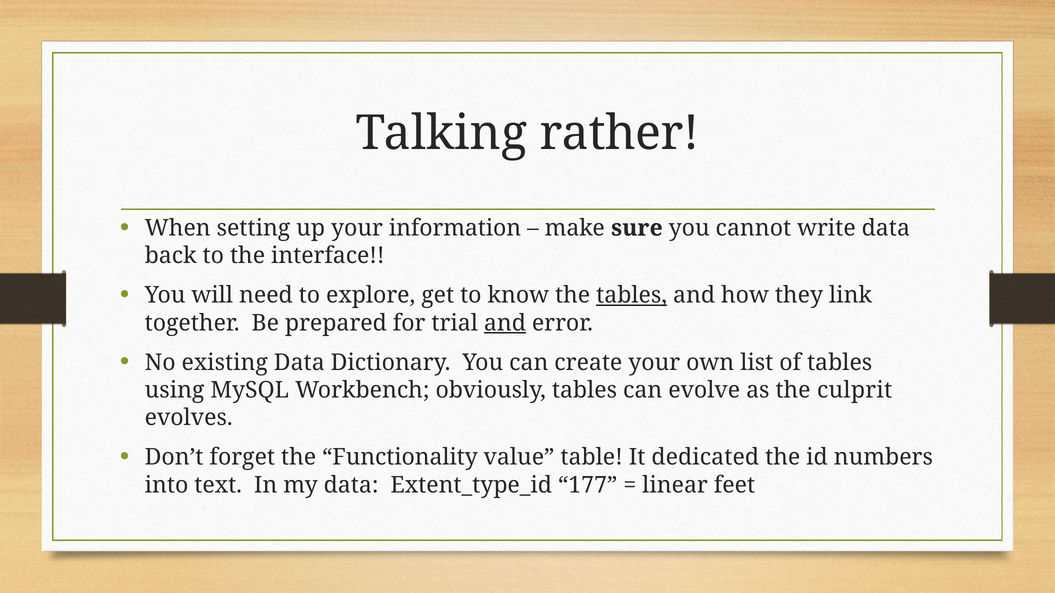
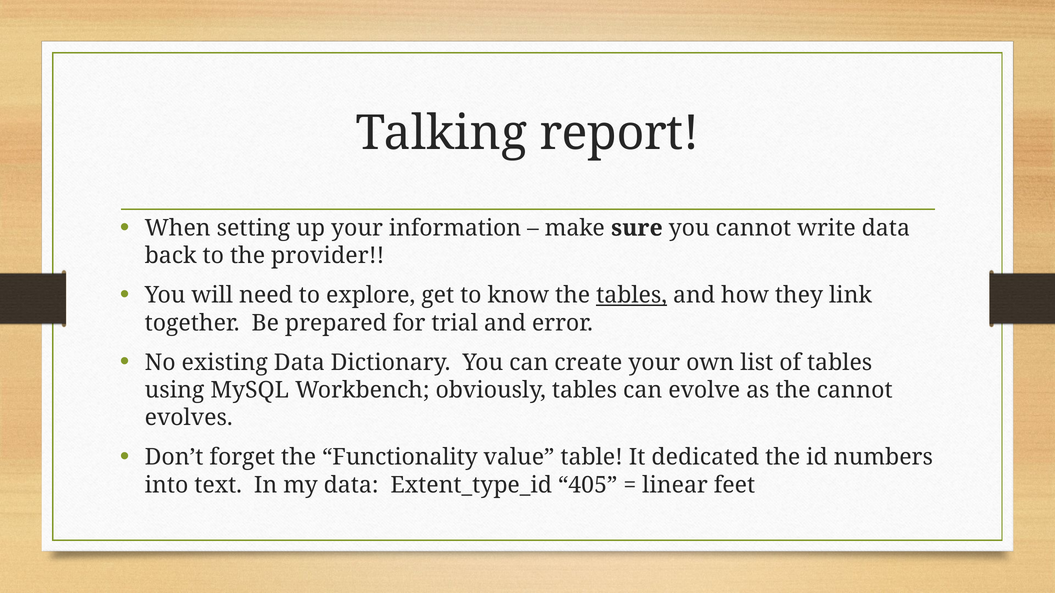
rather: rather -> report
interface: interface -> provider
and at (505, 323) underline: present -> none
the culprit: culprit -> cannot
177: 177 -> 405
